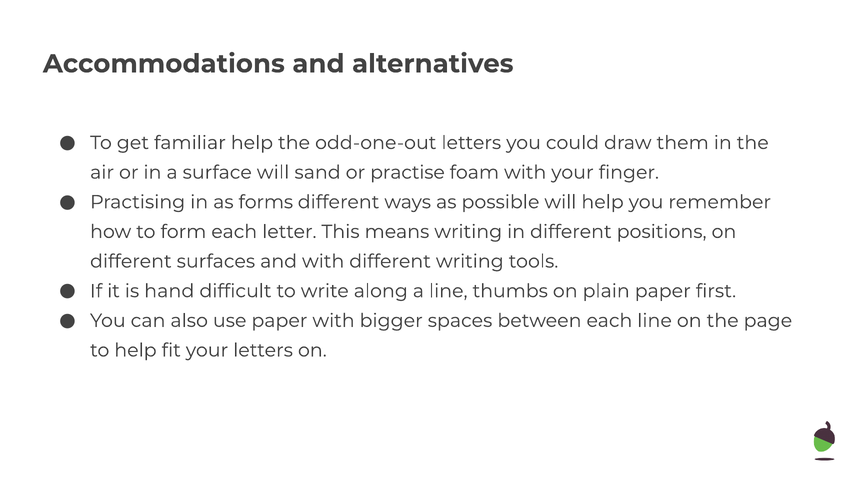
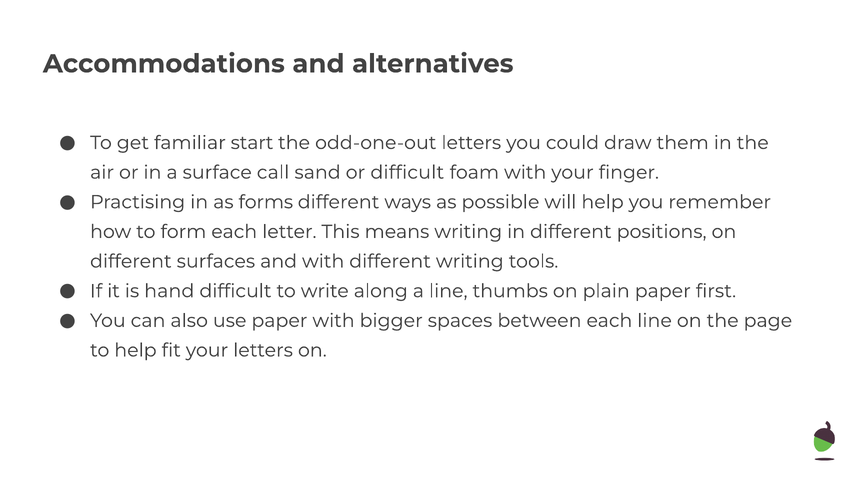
familiar help: help -> start
surface will: will -> call
or practise: practise -> difficult
